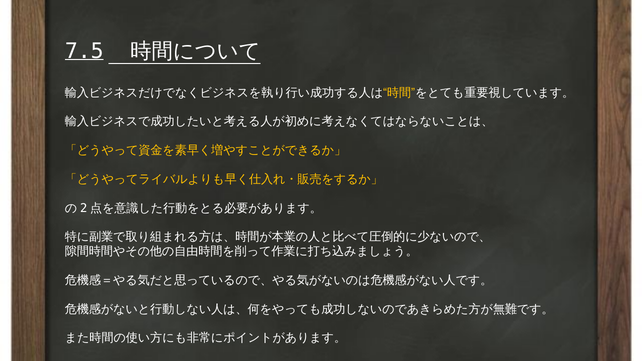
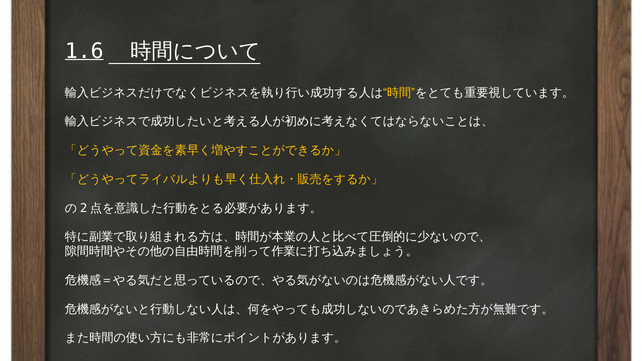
7.5: 7.5 -> 1.6
